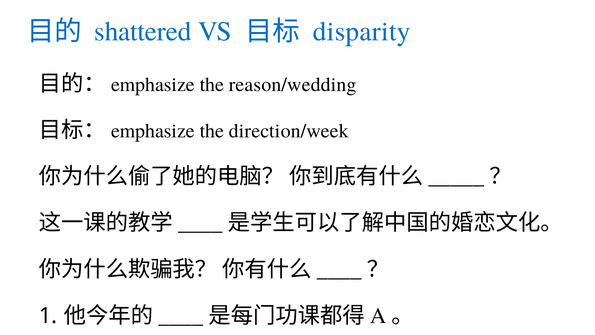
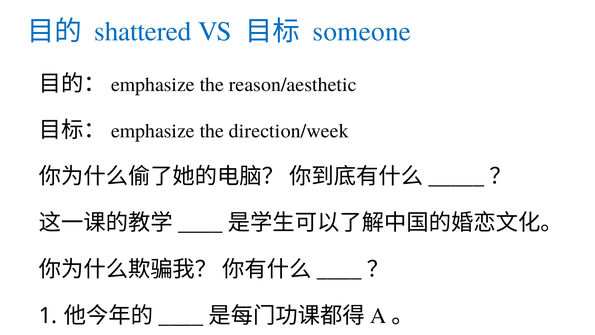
disparity: disparity -> someone
reason/wedding: reason/wedding -> reason/aesthetic
